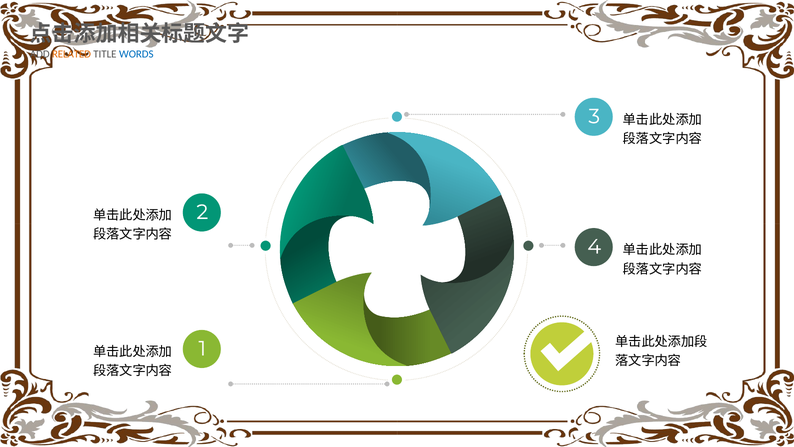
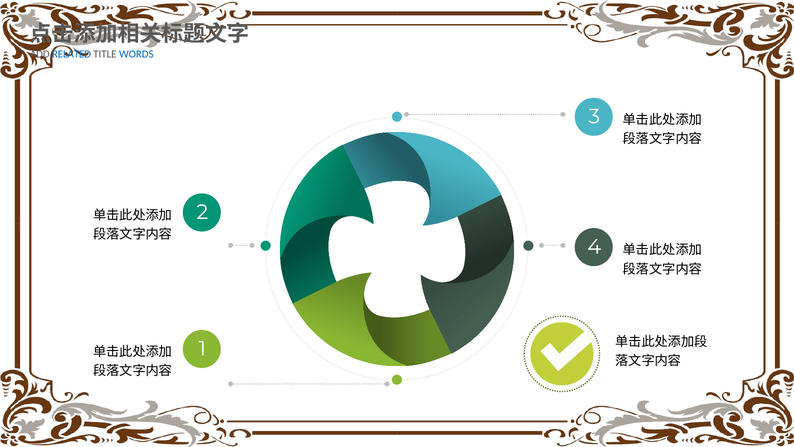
RELATED colour: orange -> blue
